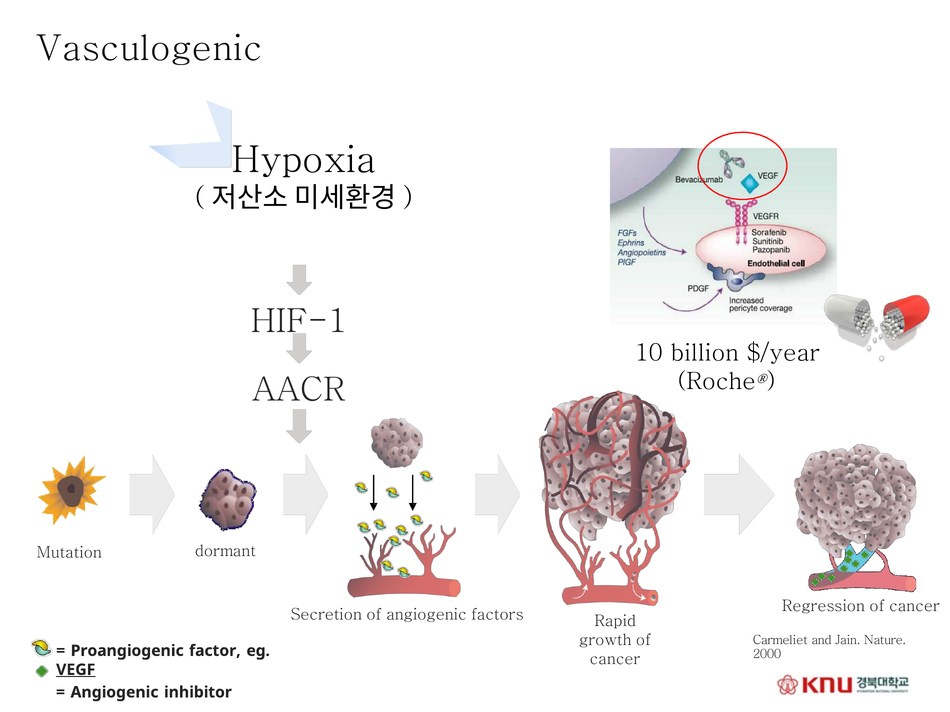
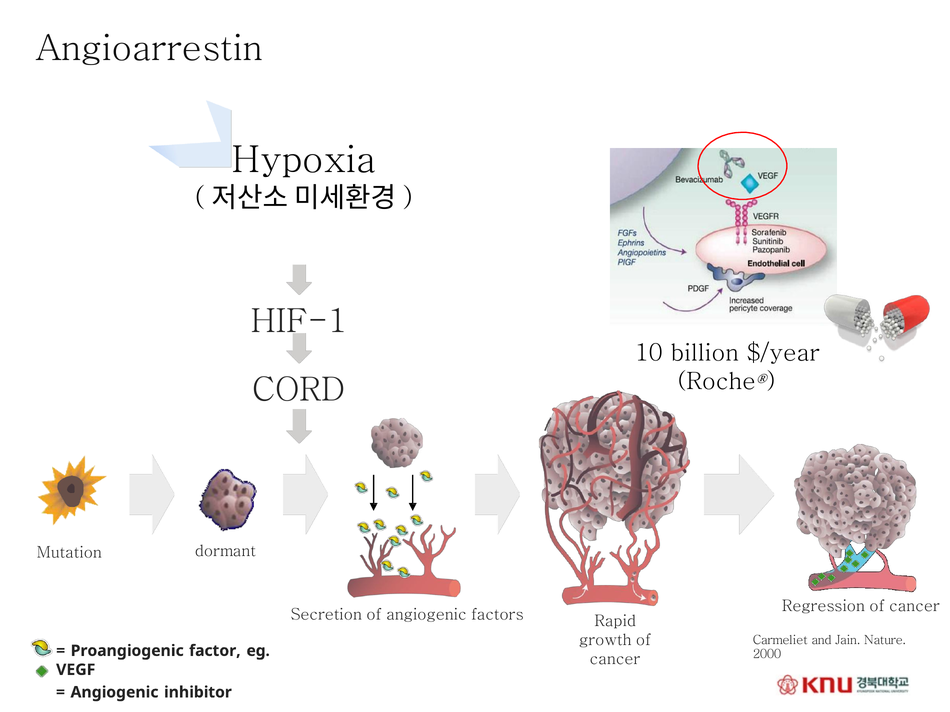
Vasculogenic: Vasculogenic -> Angioarrestin
AACR: AACR -> CORD
VEGF underline: present -> none
